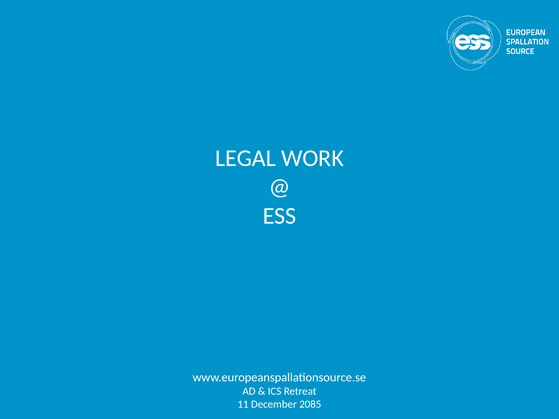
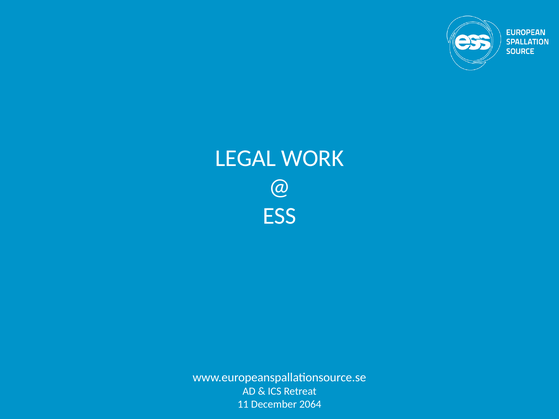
2085: 2085 -> 2064
